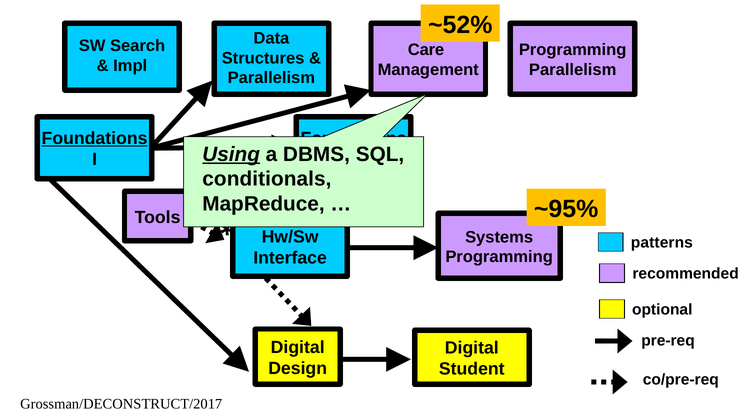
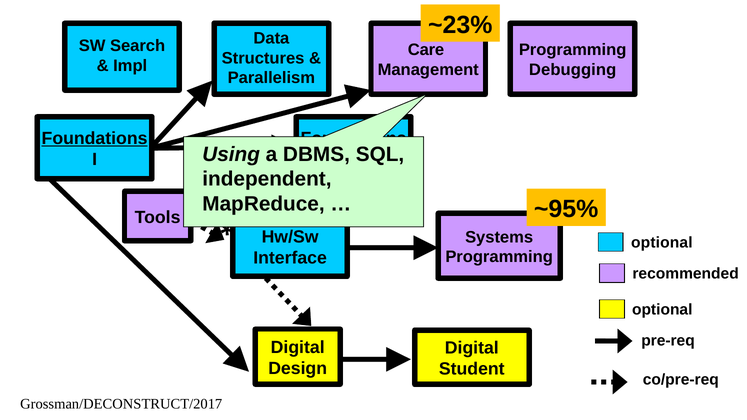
~52%: ~52% -> ~23%
Parallelism at (573, 70): Parallelism -> Debugging
Using underline: present -> none
conditionals: conditionals -> independent
patterns at (662, 243): patterns -> optional
